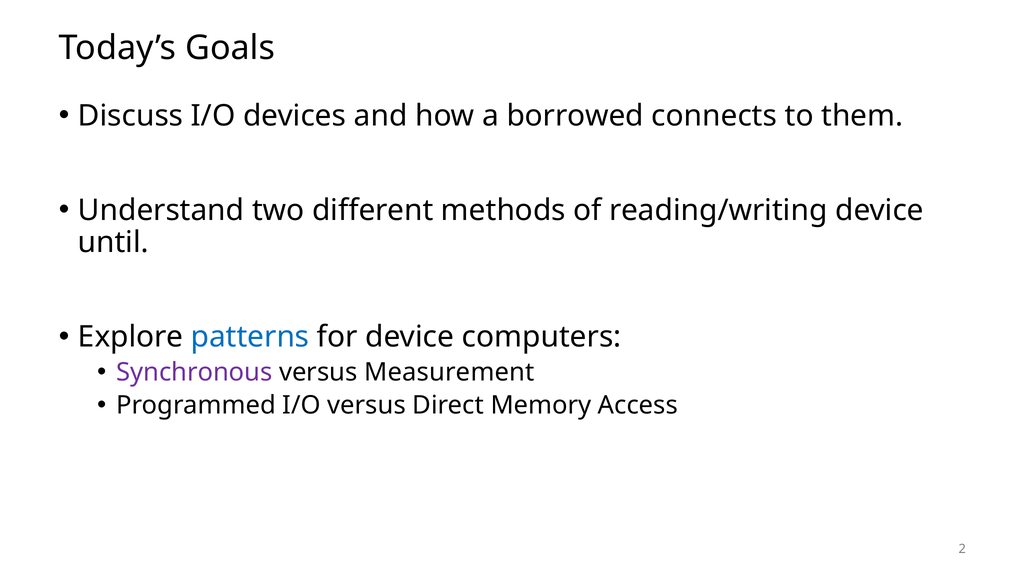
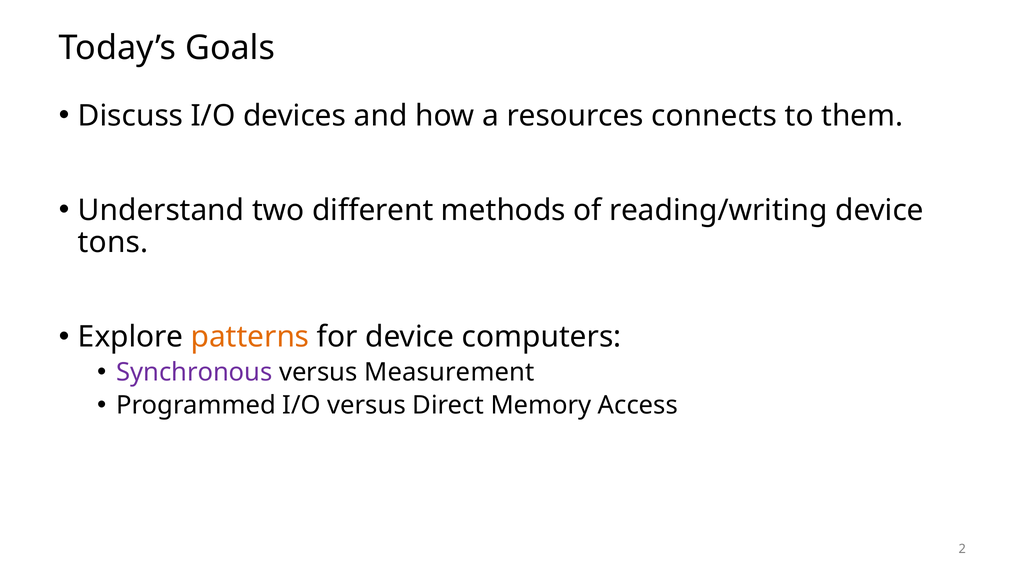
borrowed: borrowed -> resources
until: until -> tons
patterns colour: blue -> orange
